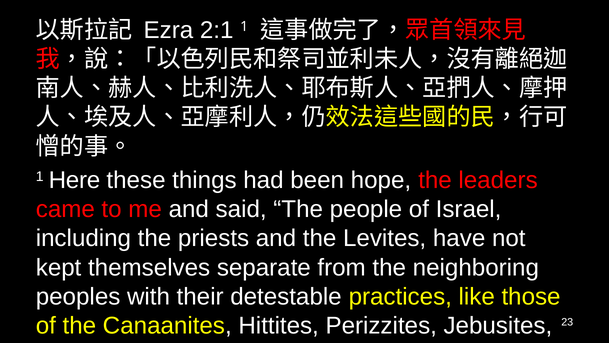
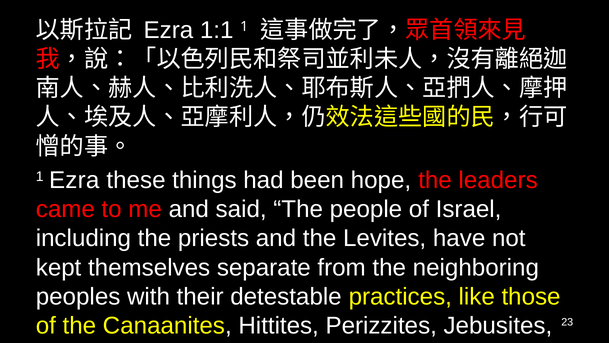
2:1: 2:1 -> 1:1
1 Here: Here -> Ezra
